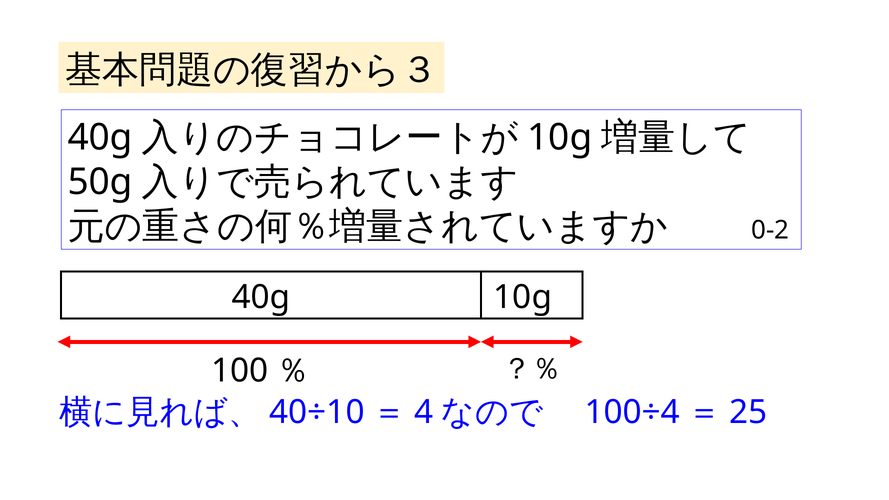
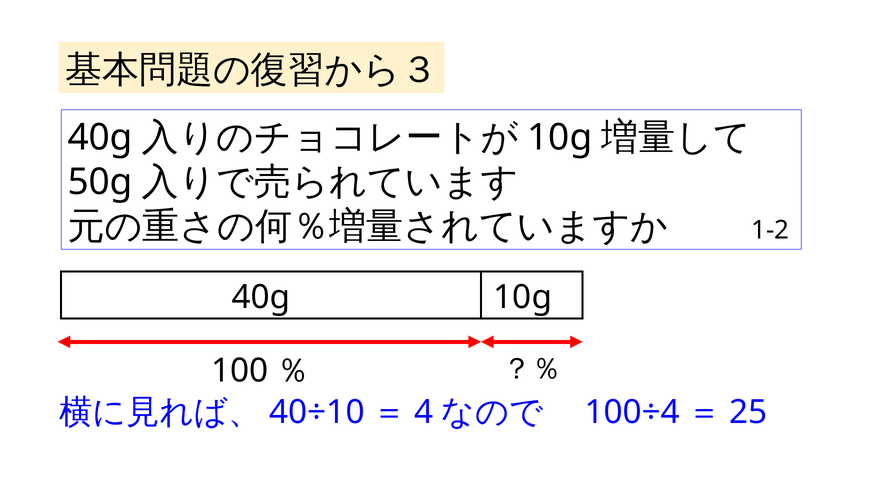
0-2: 0-2 -> 1-2
